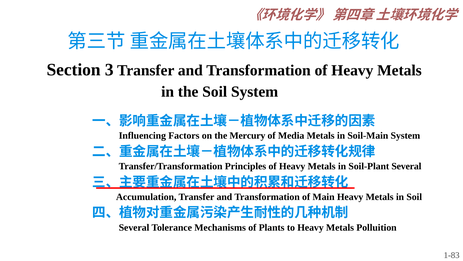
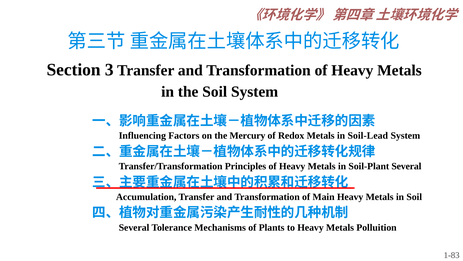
Media: Media -> Redox
Soil-Main: Soil-Main -> Soil-Lead
